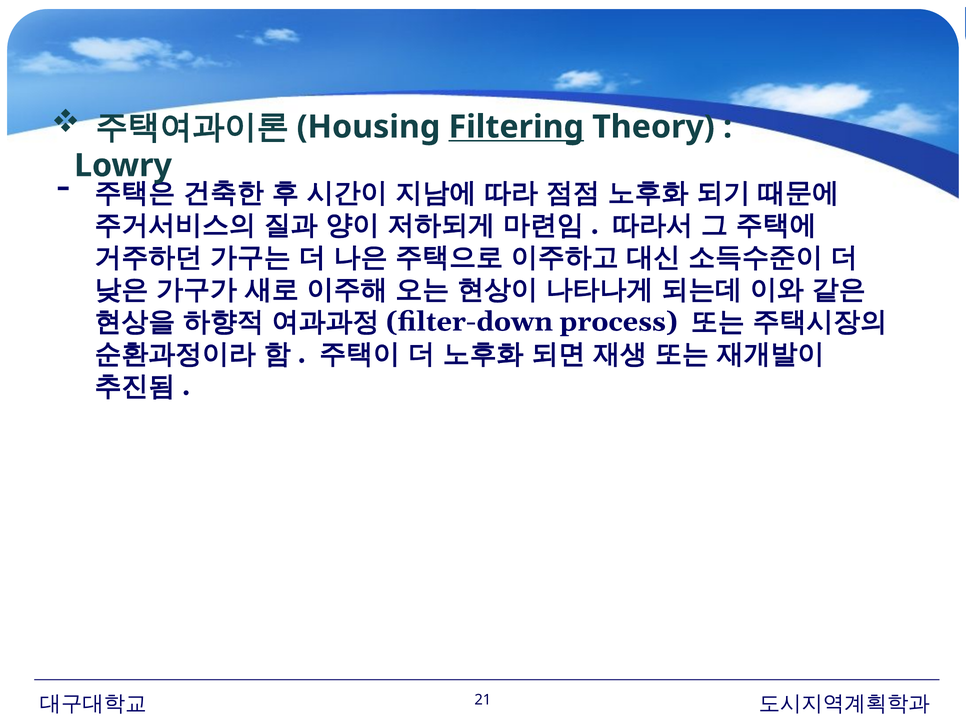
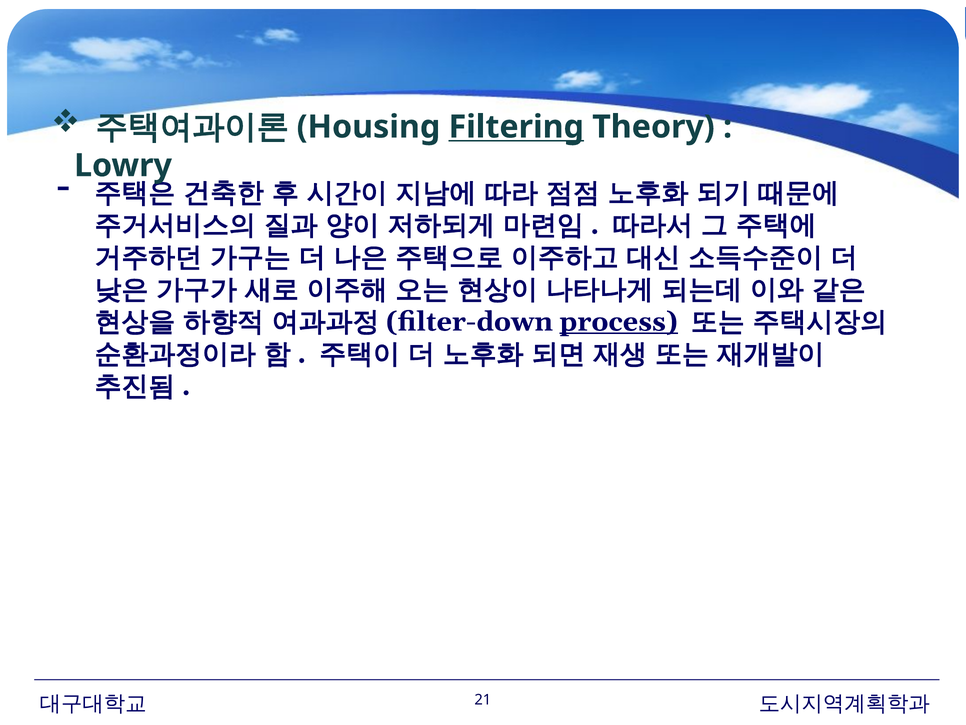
process underline: none -> present
